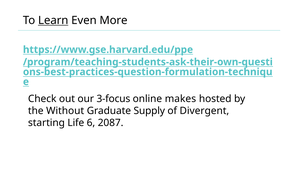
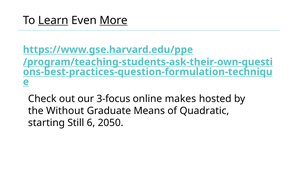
More underline: none -> present
Supply: Supply -> Means
Divergent: Divergent -> Quadratic
Life: Life -> Still
2087: 2087 -> 2050
